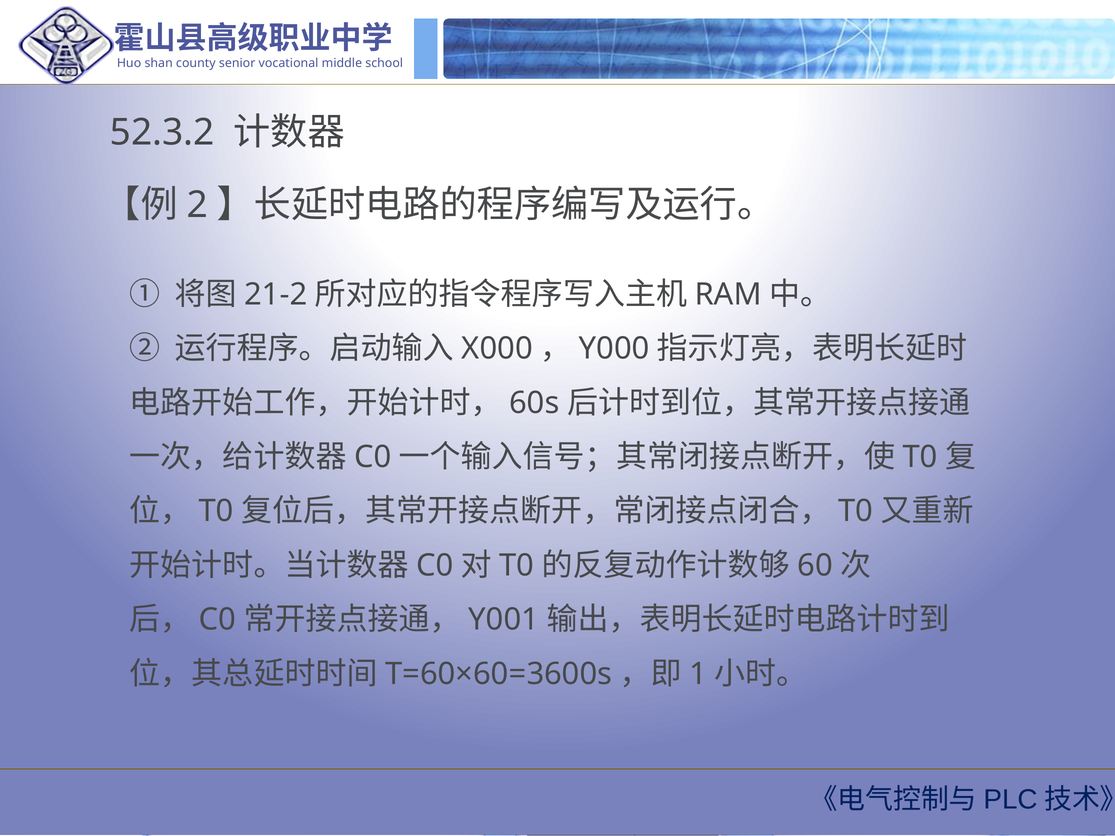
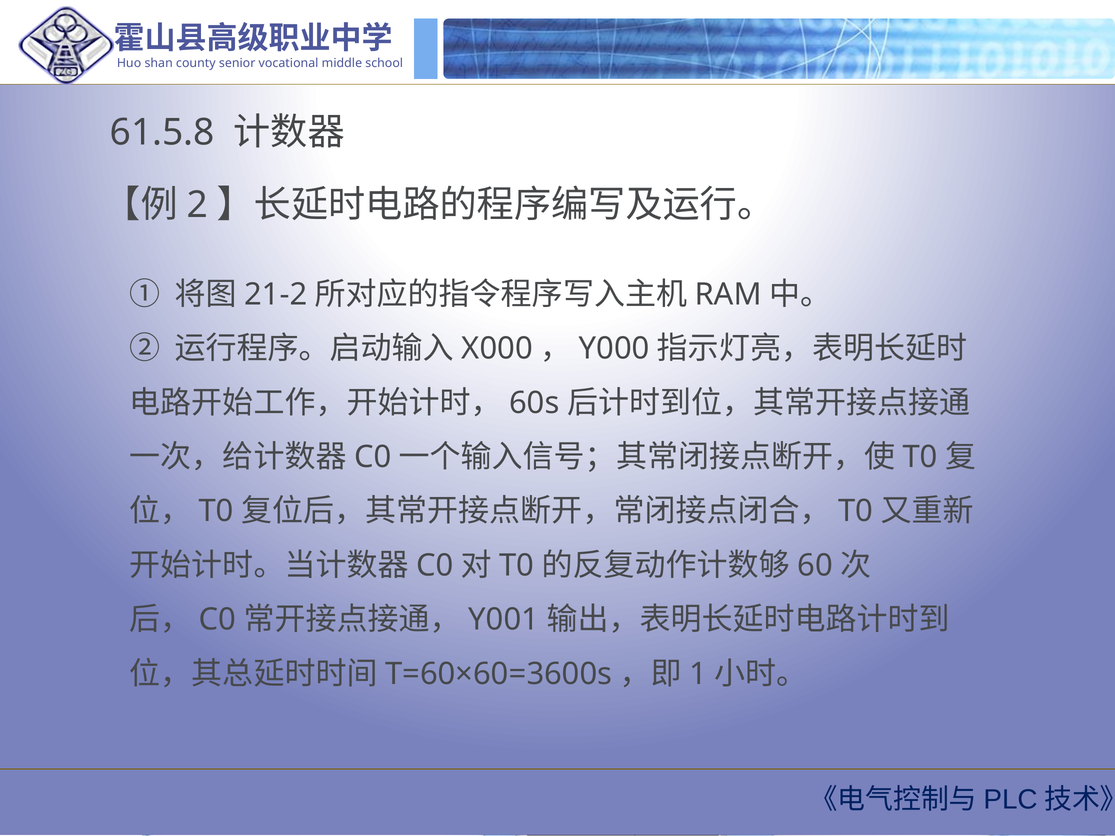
52.3.2: 52.3.2 -> 61.5.8
